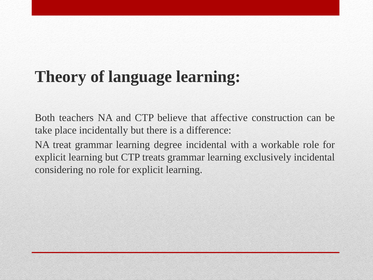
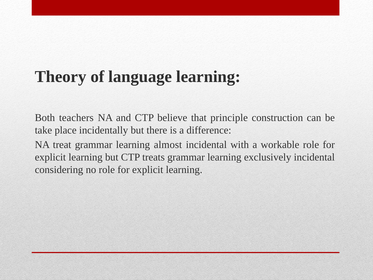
affective: affective -> principle
degree: degree -> almost
